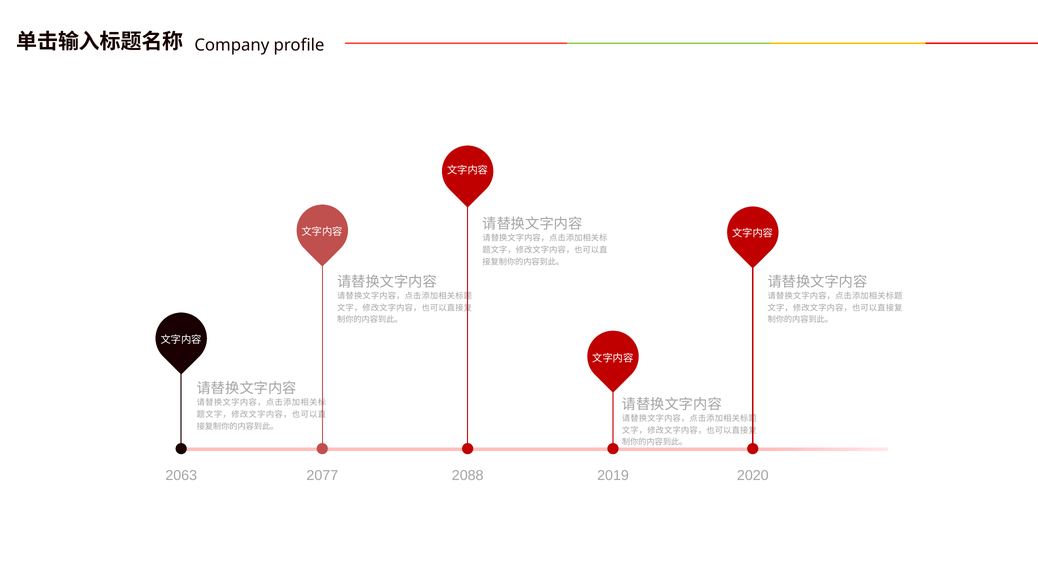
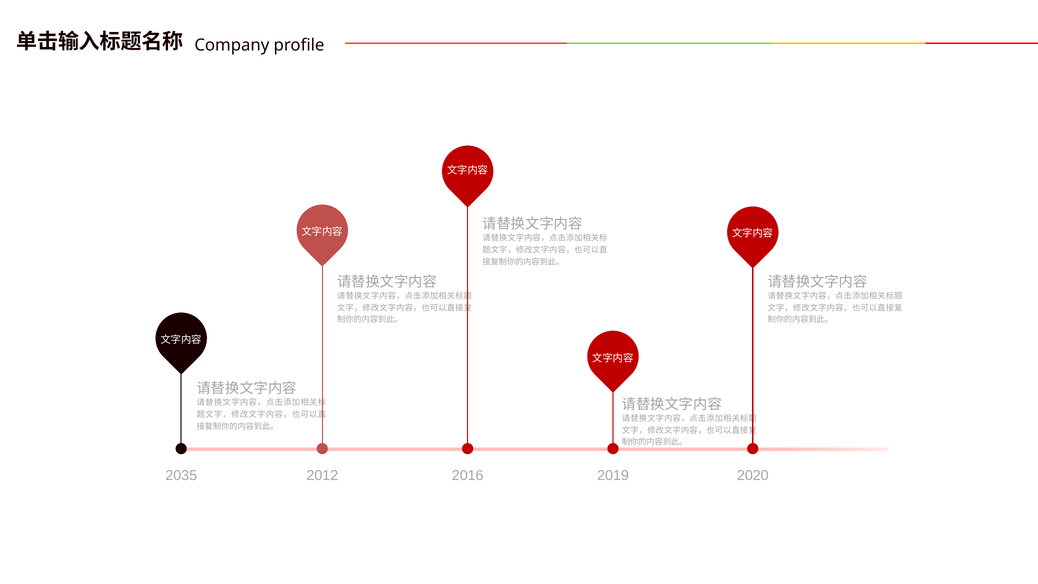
2063: 2063 -> 2035
2077: 2077 -> 2012
2088: 2088 -> 2016
